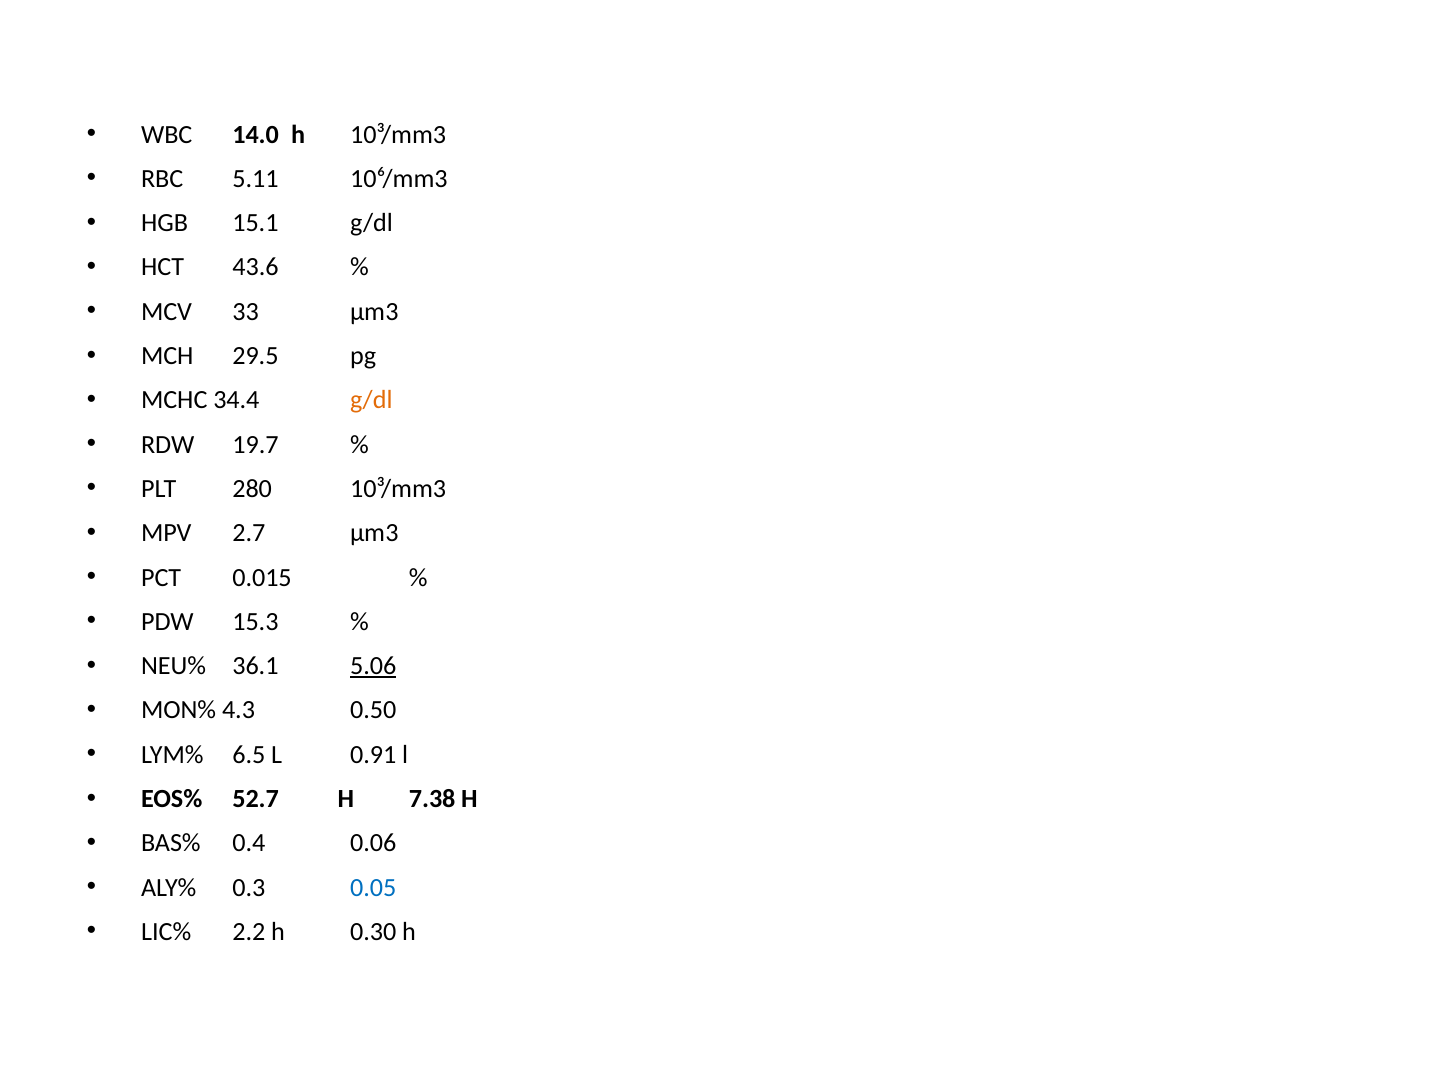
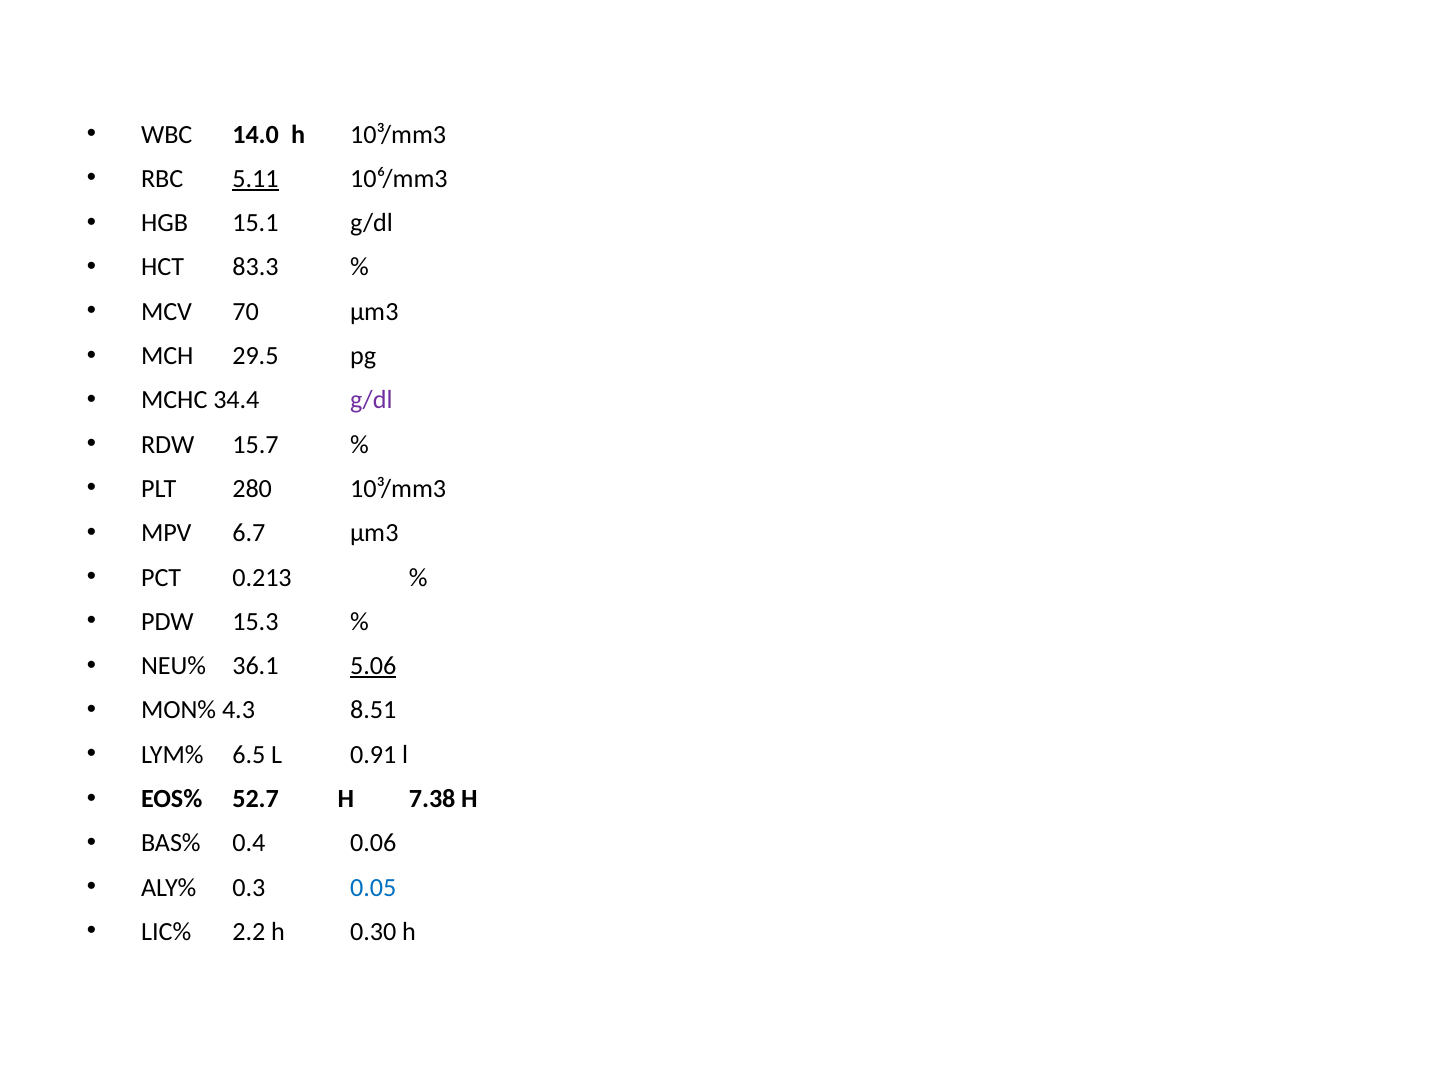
5.11 underline: none -> present
43.6: 43.6 -> 83.3
33: 33 -> 70
g/dl at (371, 400) colour: orange -> purple
19.7: 19.7 -> 15.7
2.7: 2.7 -> 6.7
0.015: 0.015 -> 0.213
0.50: 0.50 -> 8.51
